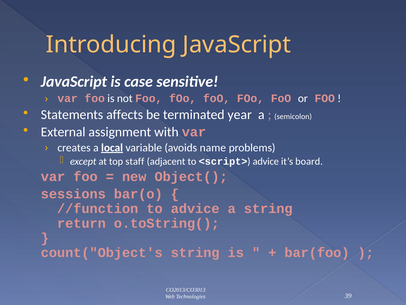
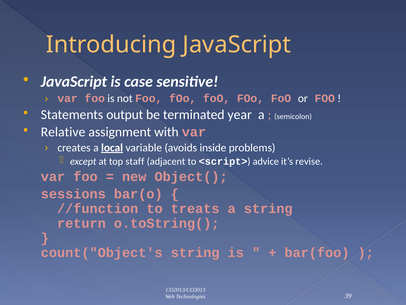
affects: affects -> output
External: External -> Relative
name: name -> inside
board: board -> revise
to advice: advice -> treats
